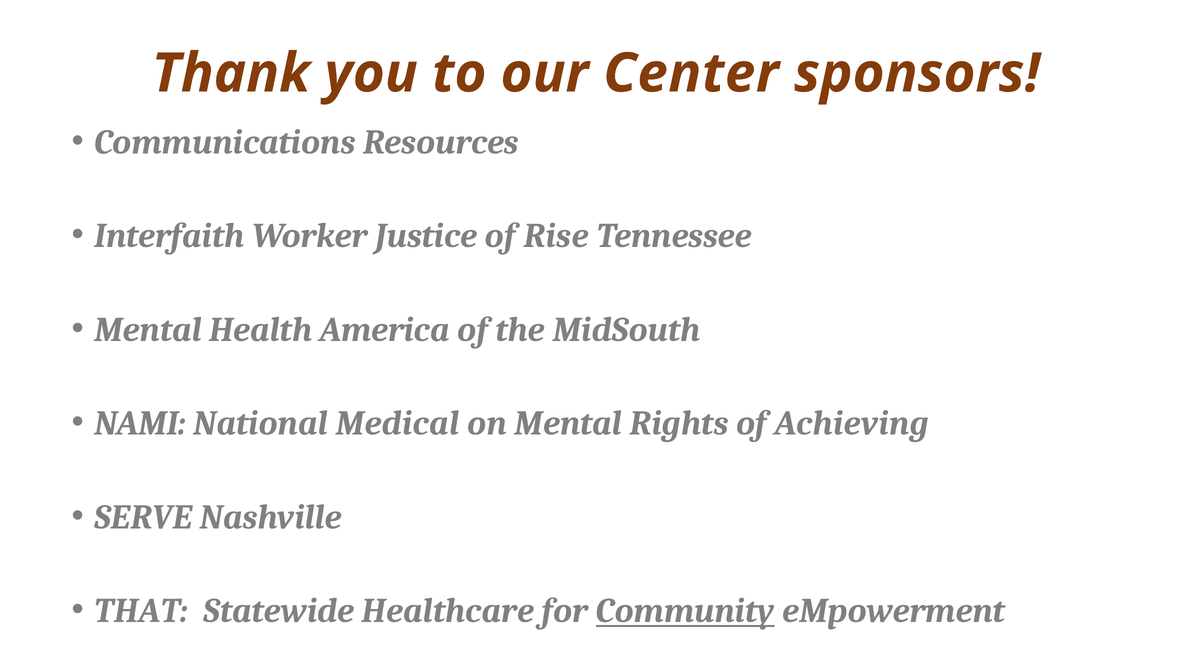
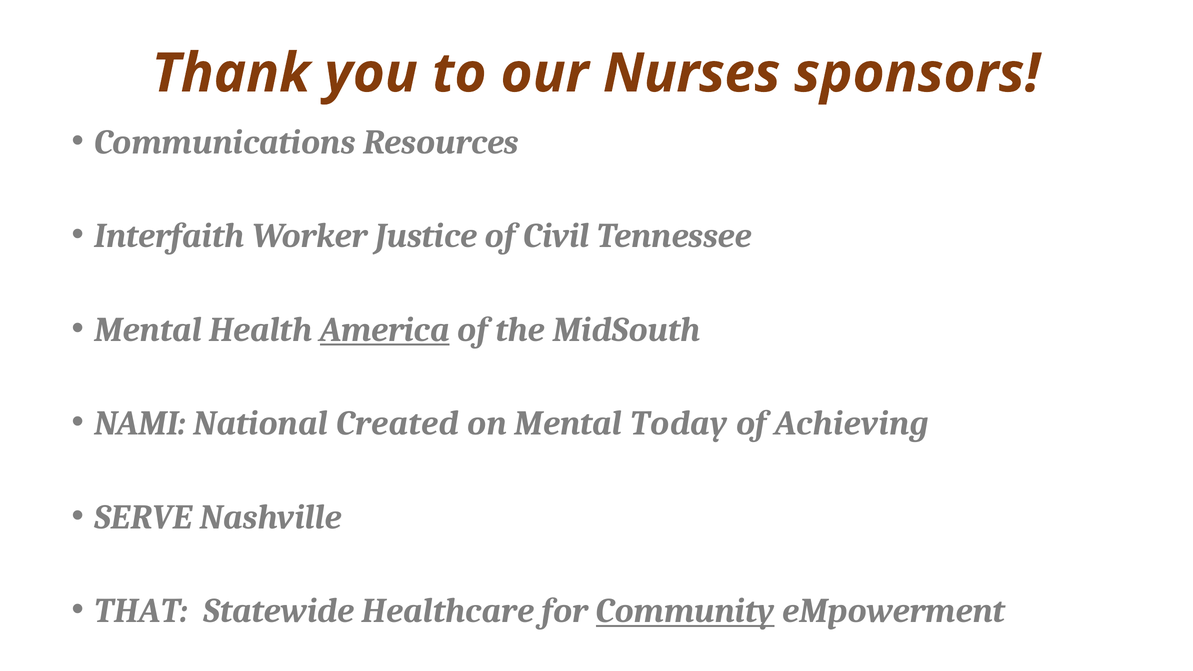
Center: Center -> Nurses
Rise: Rise -> Civil
America underline: none -> present
Medical: Medical -> Created
Rights: Rights -> Today
